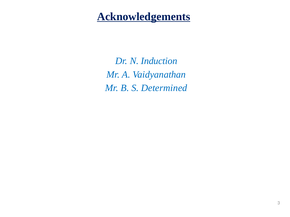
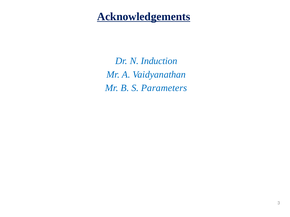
Determined: Determined -> Parameters
